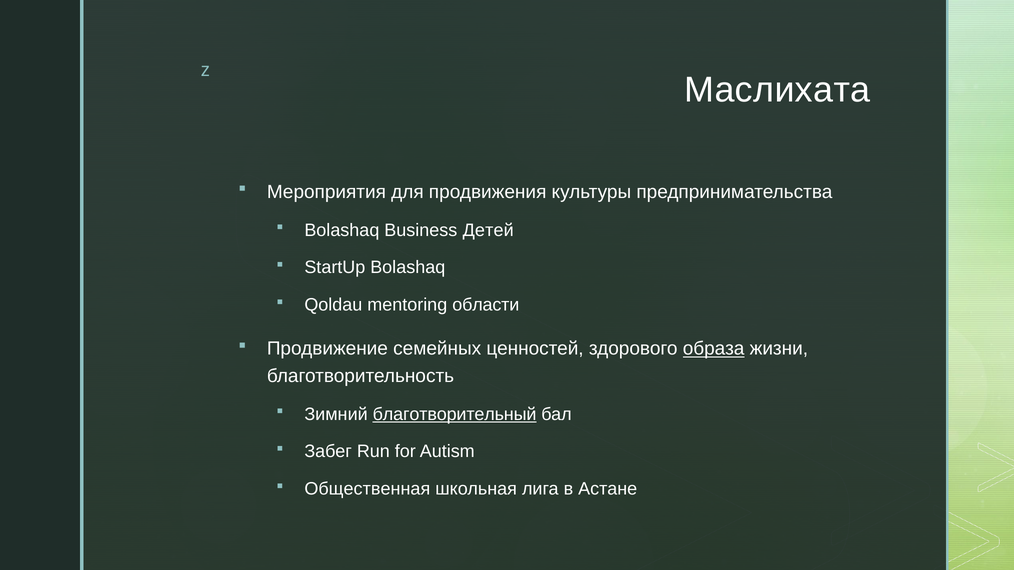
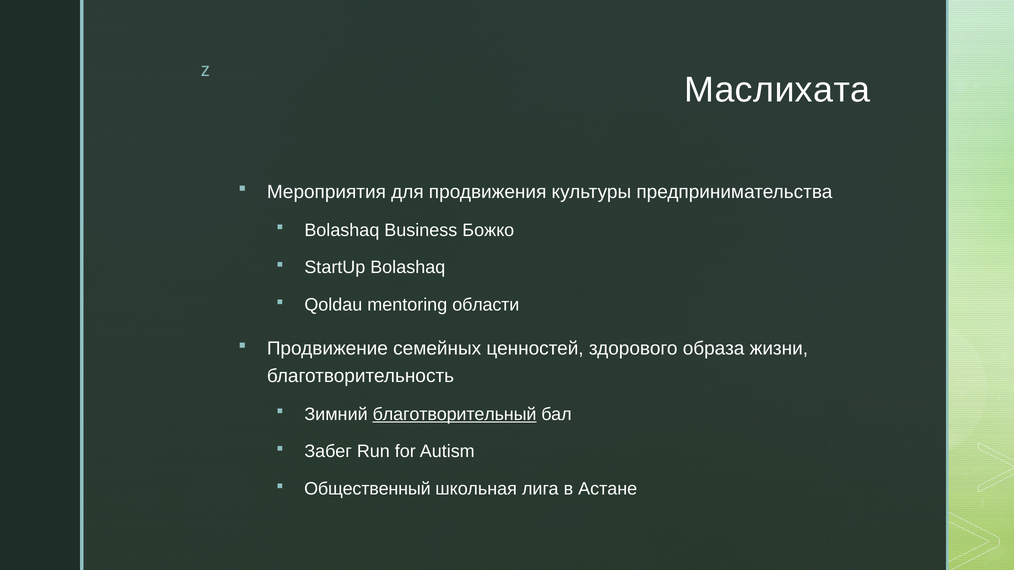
Детей: Детей -> Божко
образа underline: present -> none
Общественная: Общественная -> Общественный
